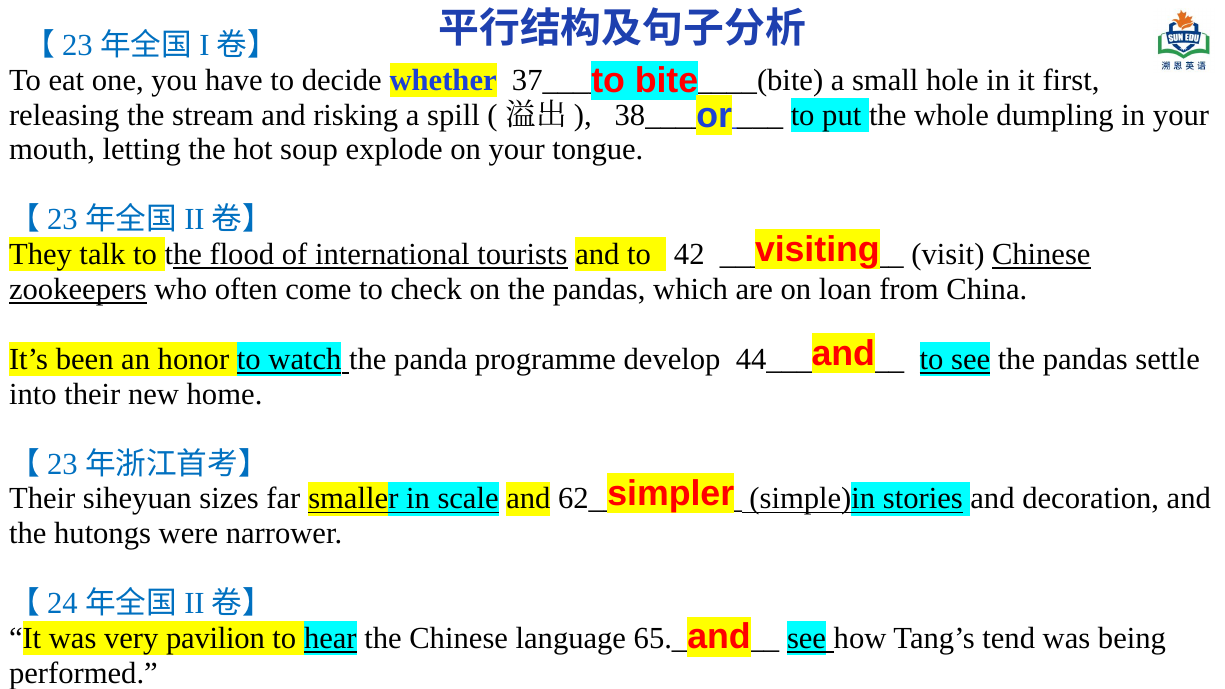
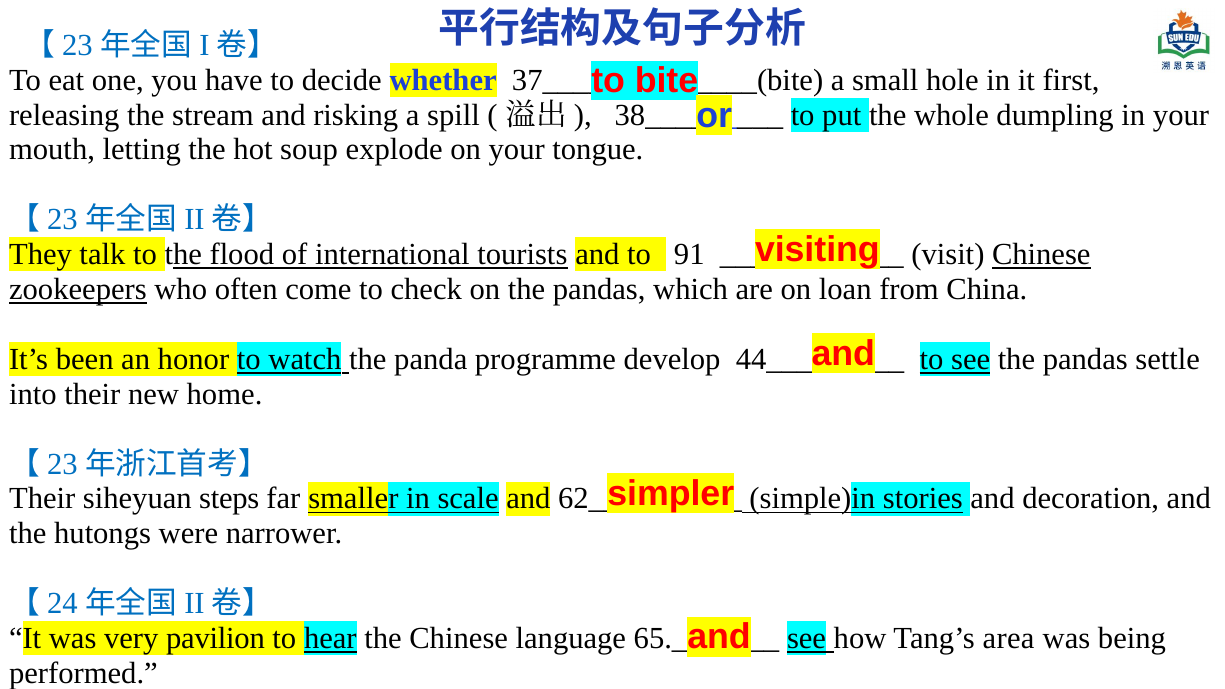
42: 42 -> 91
sizes: sizes -> steps
tend: tend -> area
